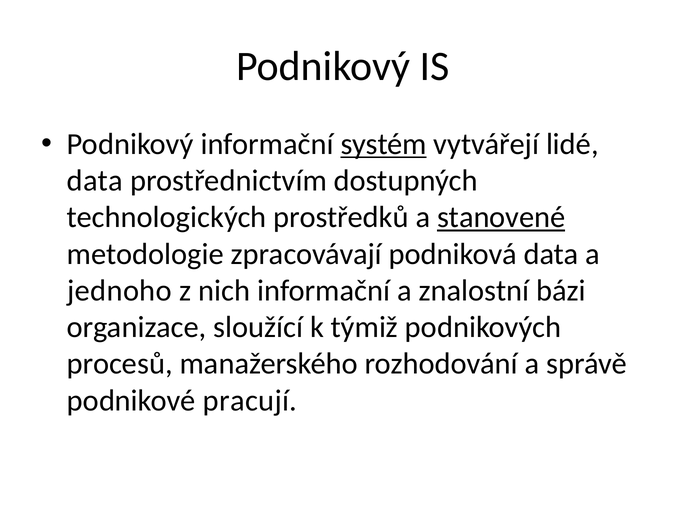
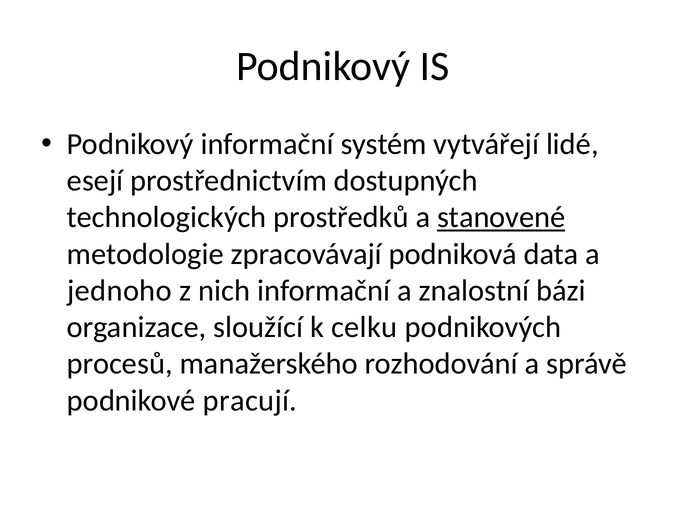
systém underline: present -> none
data at (95, 181): data -> esejí
týmiž: týmiž -> celku
